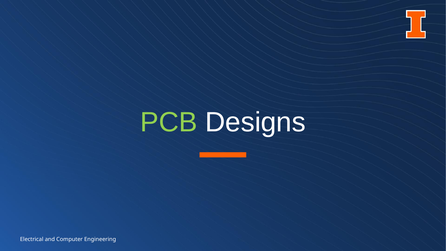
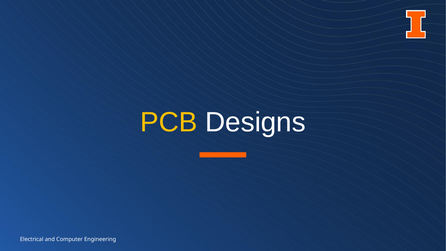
PCB colour: light green -> yellow
